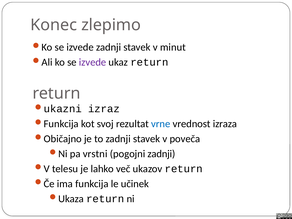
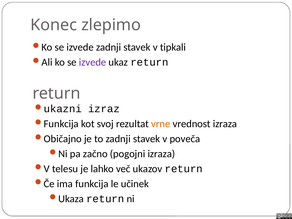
minut: minut -> tipkali
vrne colour: blue -> orange
vrstni: vrstni -> začno
pogojni zadnji: zadnji -> izraza
